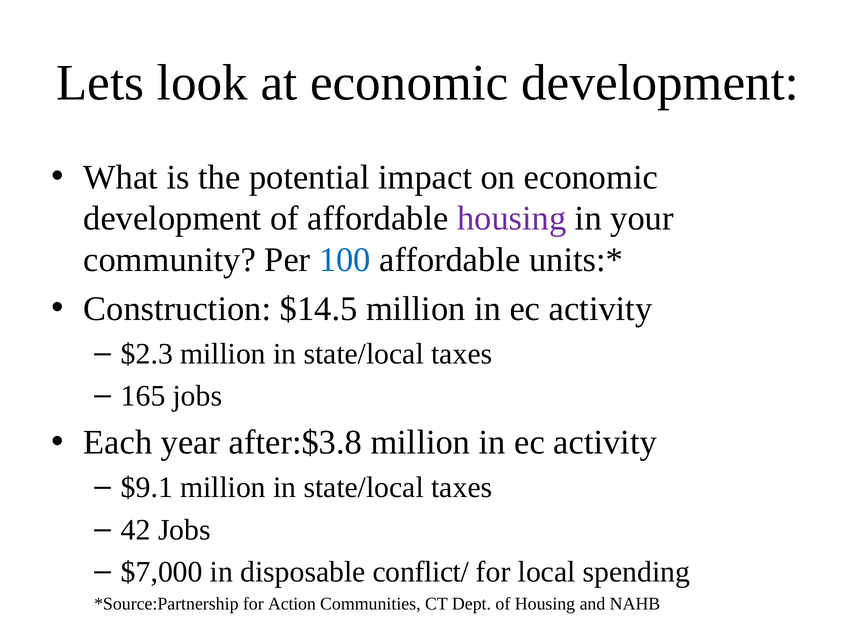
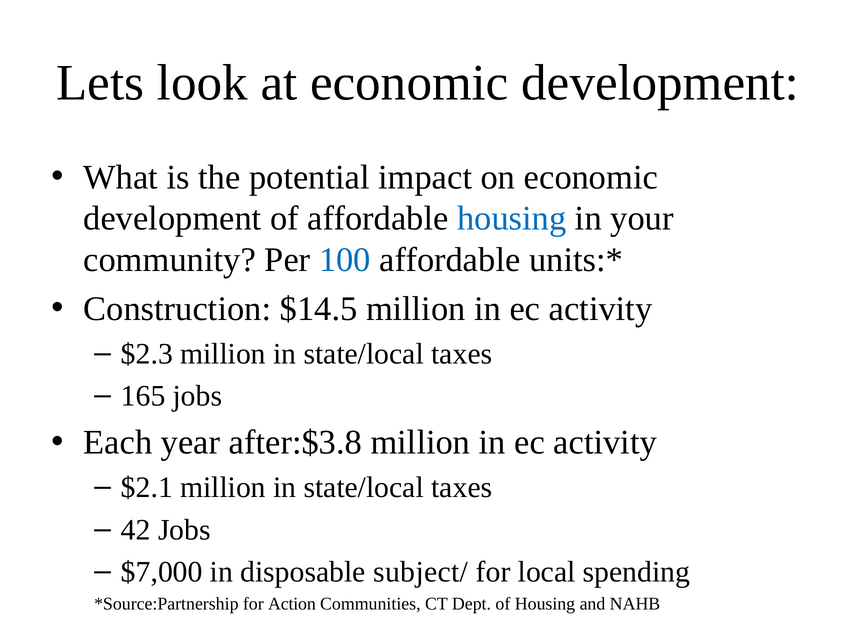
housing at (512, 219) colour: purple -> blue
$9.1: $9.1 -> $2.1
conflict/: conflict/ -> subject/
